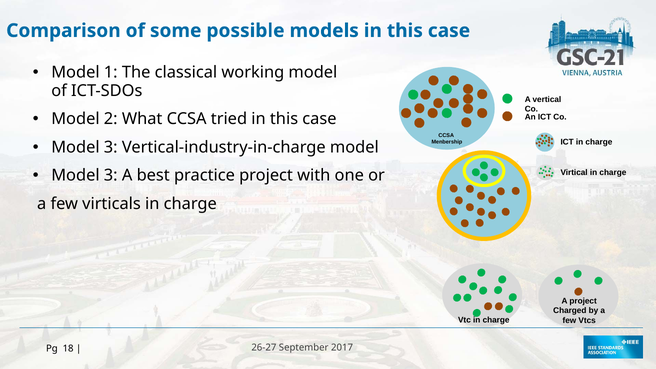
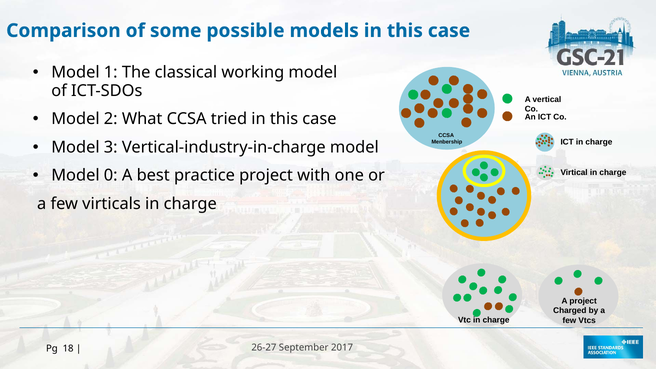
3 at (111, 176): 3 -> 0
